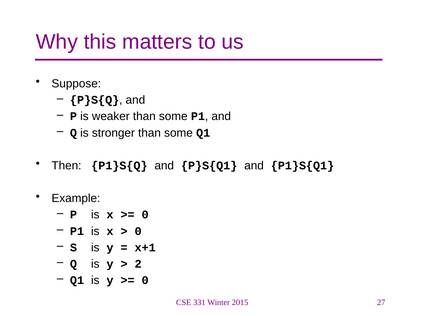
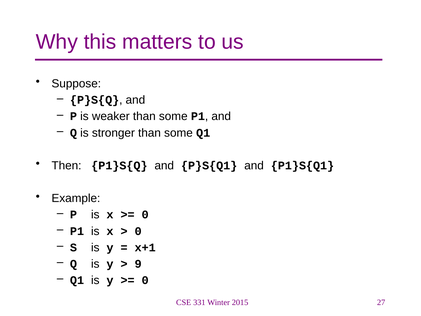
2: 2 -> 9
